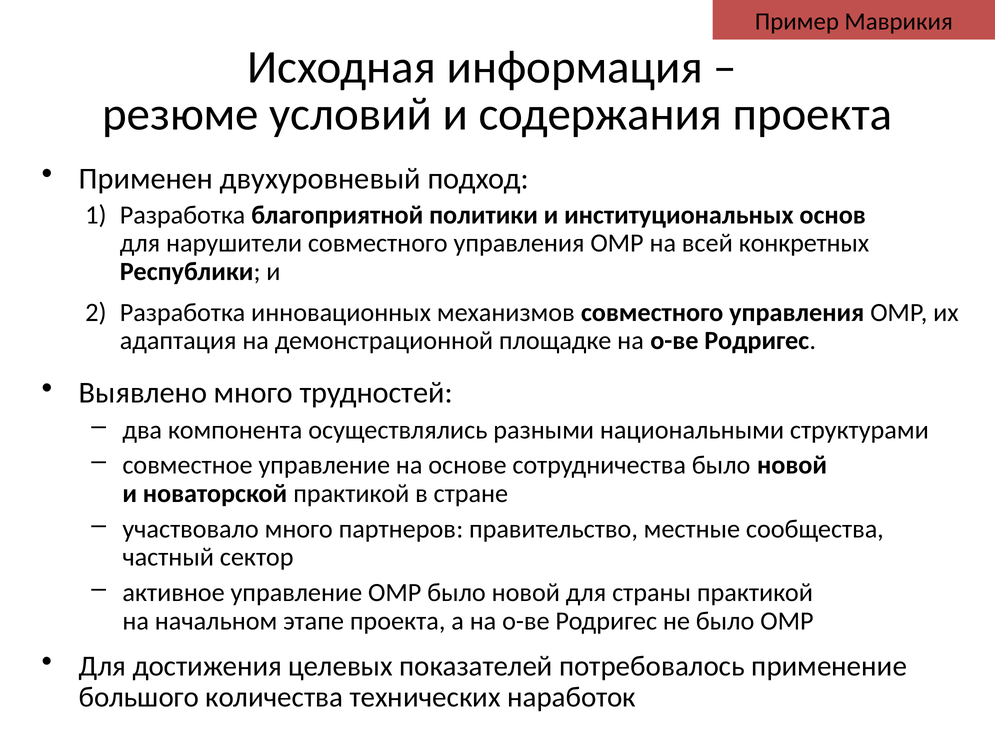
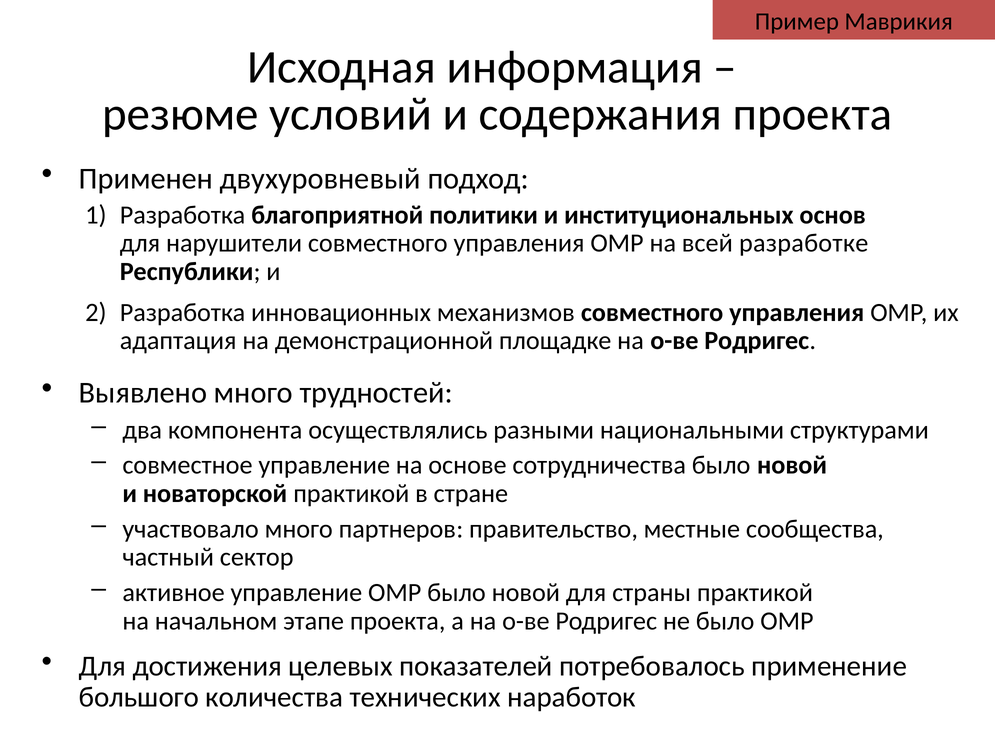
конкретных: конкретных -> разработке
